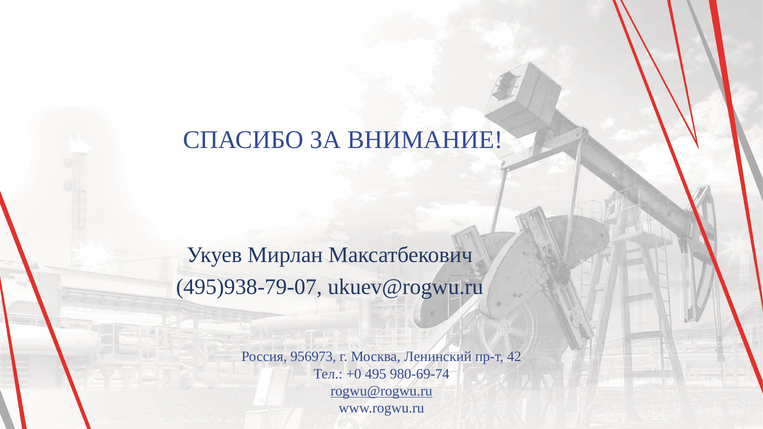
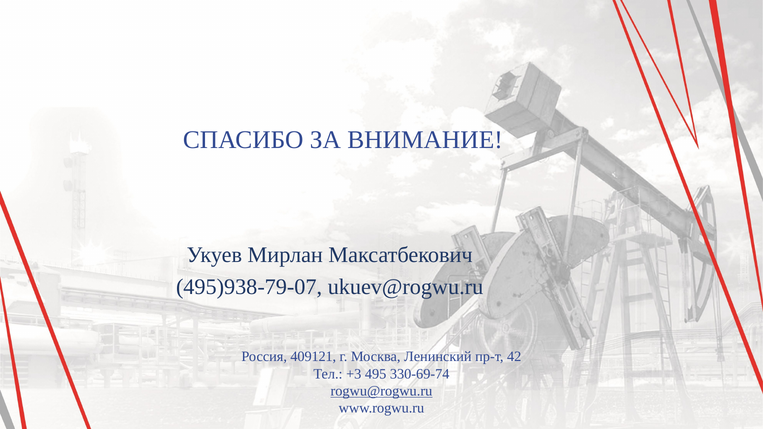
956973: 956973 -> 409121
+0: +0 -> +3
980-69-74: 980-69-74 -> 330-69-74
